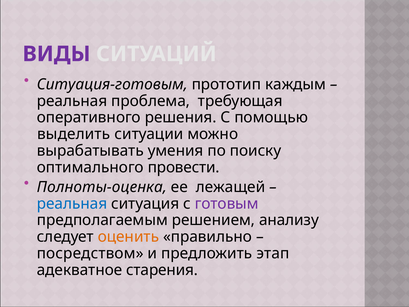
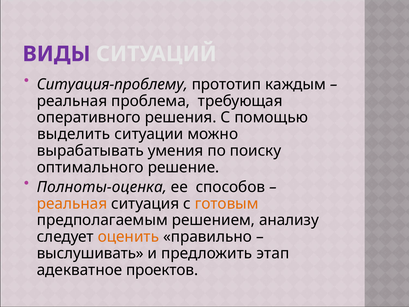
Ситуация-готовым: Ситуация-готовым -> Ситуация-проблему
провести: провести -> решение
лежащей: лежащей -> способов
реальная at (72, 203) colour: blue -> orange
готовым colour: purple -> orange
посредством: посредством -> выслушивать
старения: старения -> проектов
